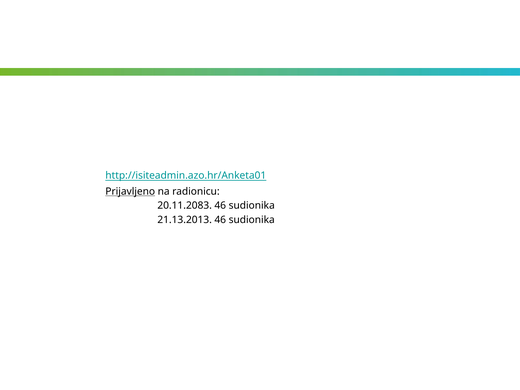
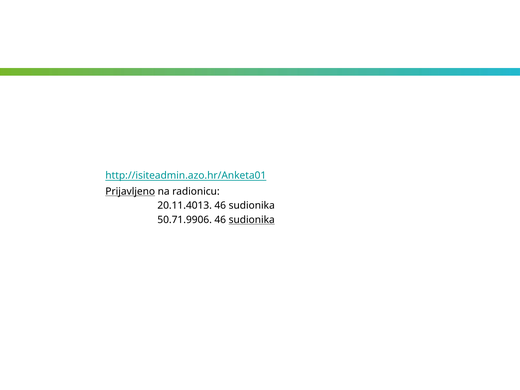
20.11.2083: 20.11.2083 -> 20.11.4013
21.13.2013: 21.13.2013 -> 50.71.9906
sudionika at (252, 220) underline: none -> present
